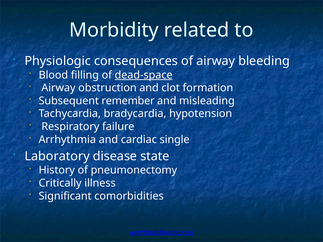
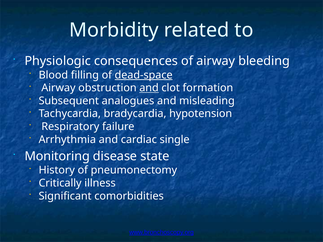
and at (149, 88) underline: none -> present
remember: remember -> analogues
Laboratory: Laboratory -> Monitoring
